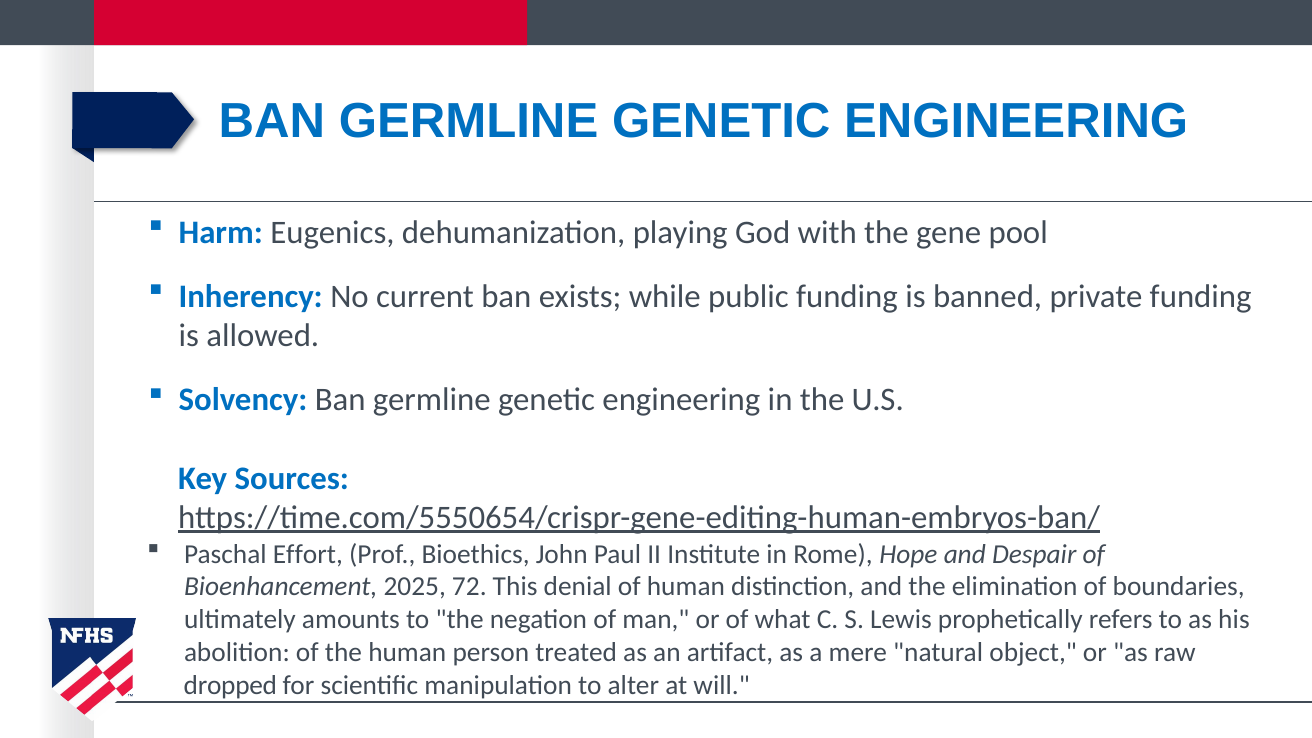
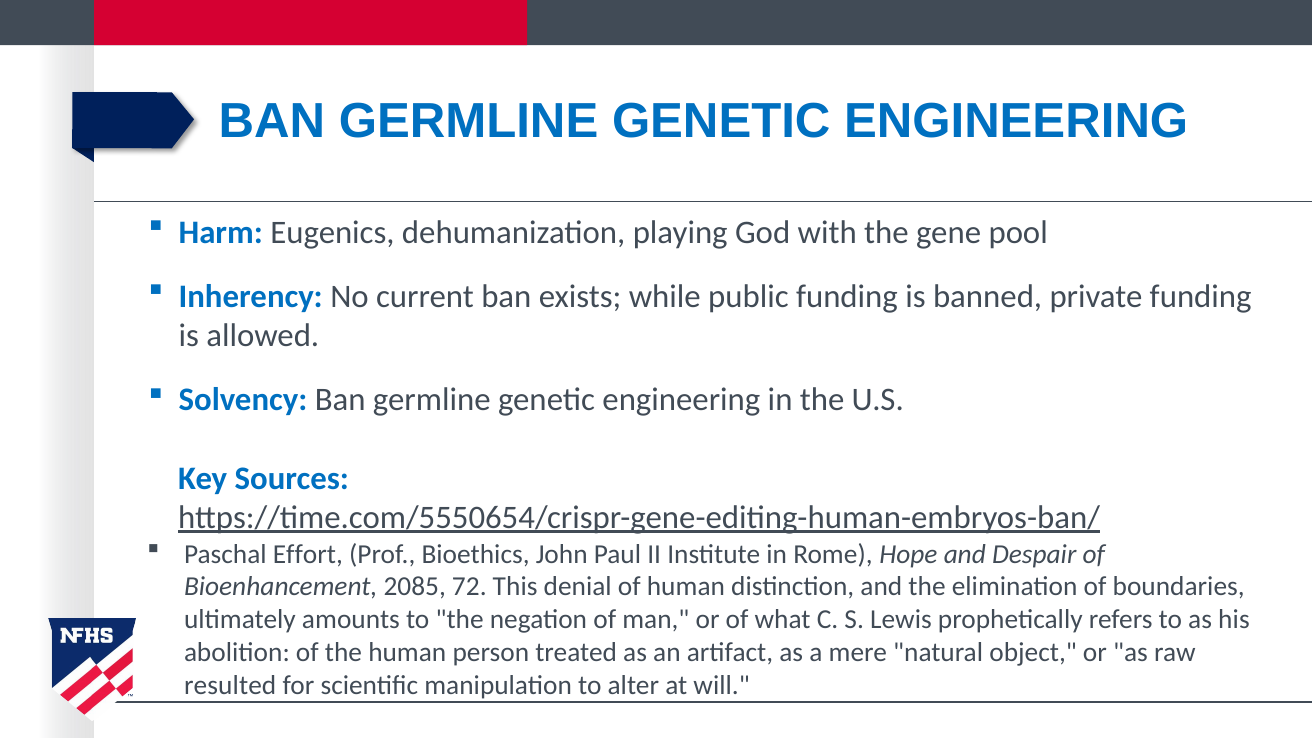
2025: 2025 -> 2085
dropped: dropped -> resulted
